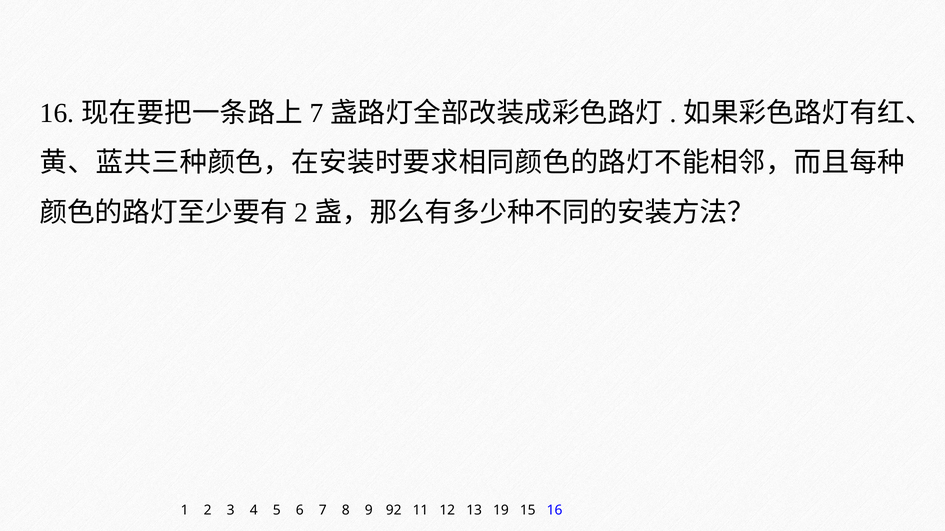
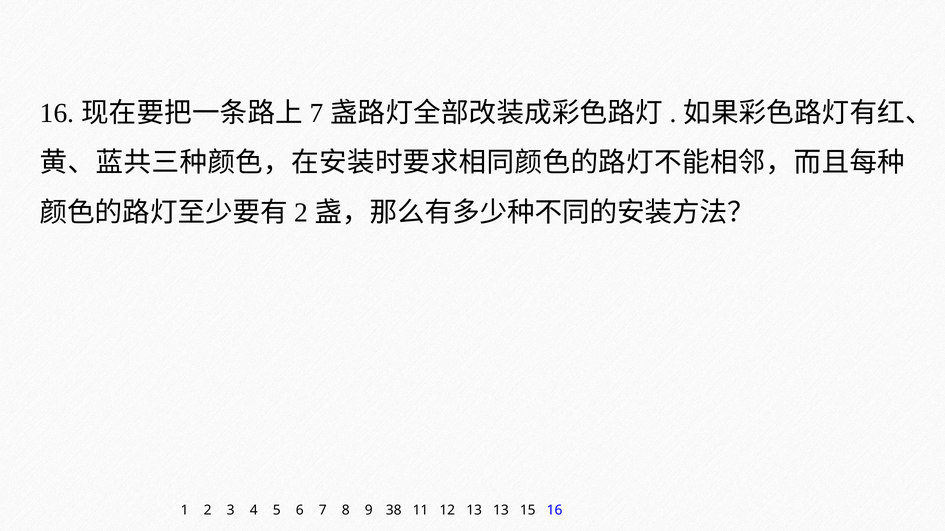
92: 92 -> 38
13 19: 19 -> 13
